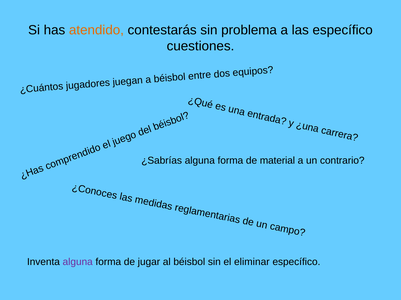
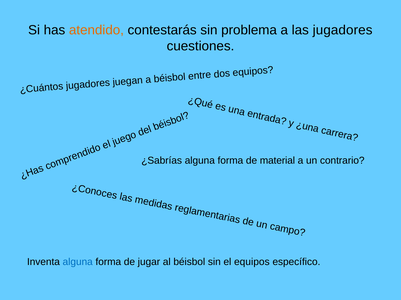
las específico: específico -> jugadores
alguna at (78, 262) colour: purple -> blue
el eliminar: eliminar -> equipos
